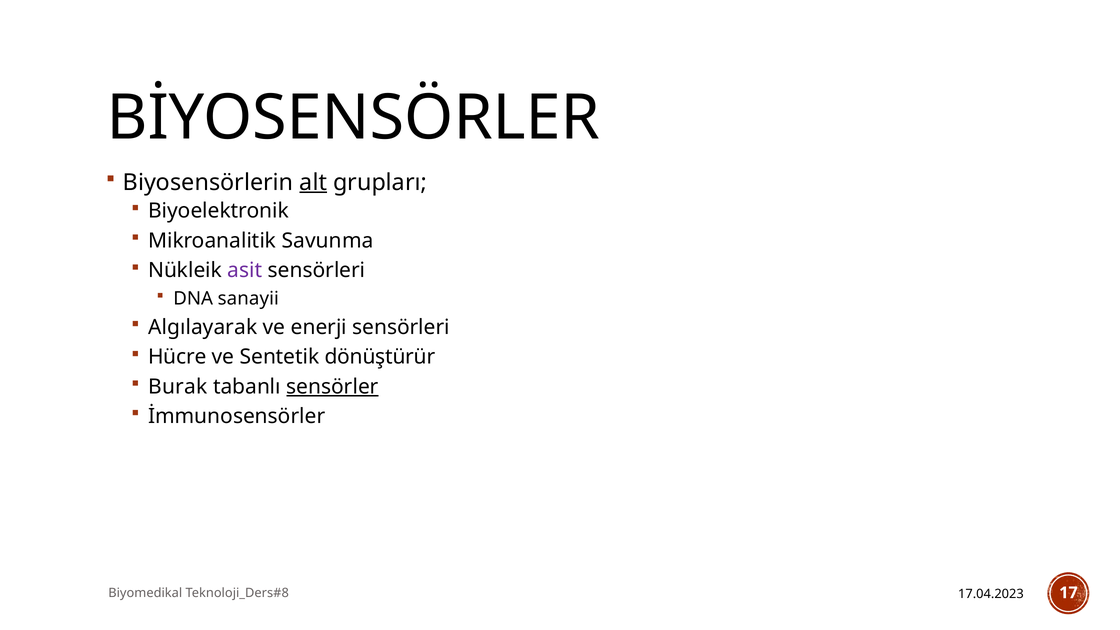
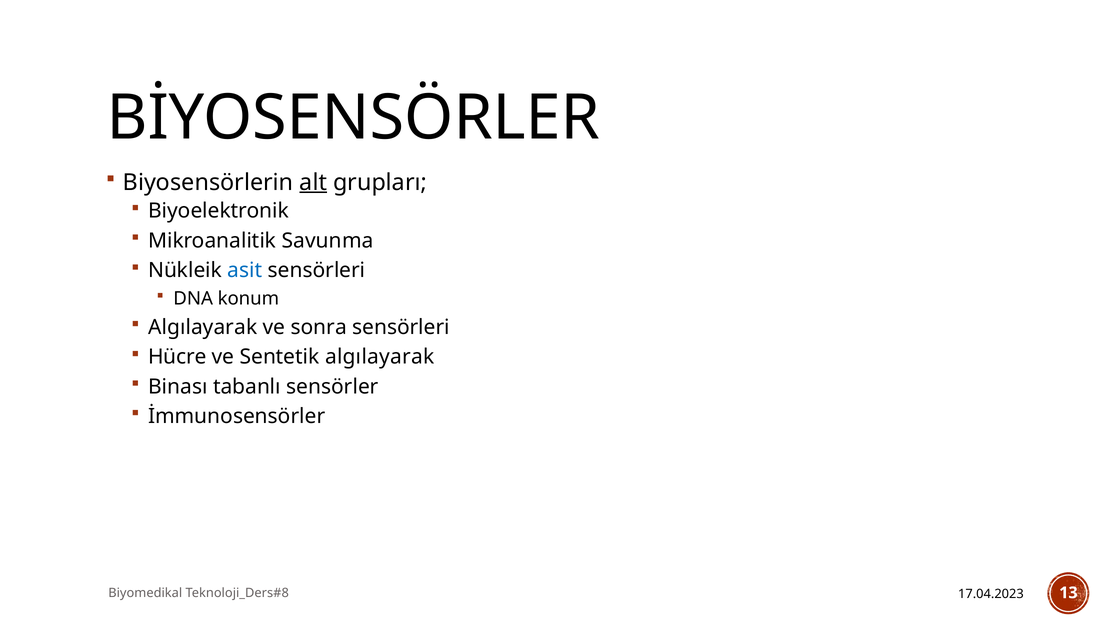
asit colour: purple -> blue
sanayii: sanayii -> konum
enerji: enerji -> sonra
Sentetik dönüştürür: dönüştürür -> algılayarak
Burak: Burak -> Binası
sensörler underline: present -> none
17: 17 -> 13
